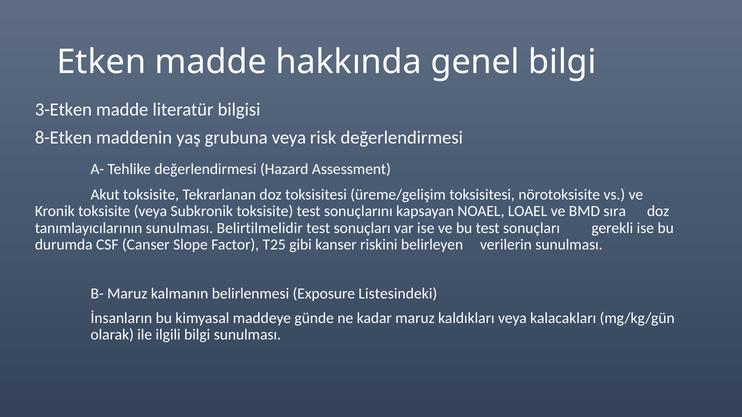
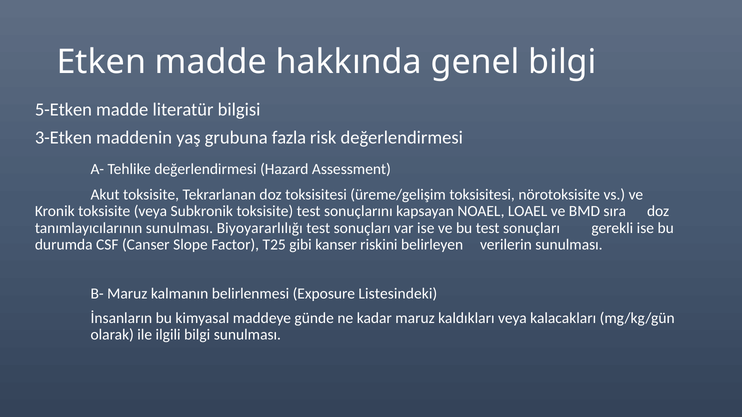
3-Etken: 3-Etken -> 5-Etken
8-Etken: 8-Etken -> 3-Etken
grubuna veya: veya -> fazla
Belirtilmelidir: Belirtilmelidir -> Biyoyararlılığı
